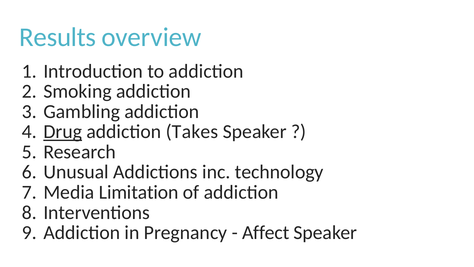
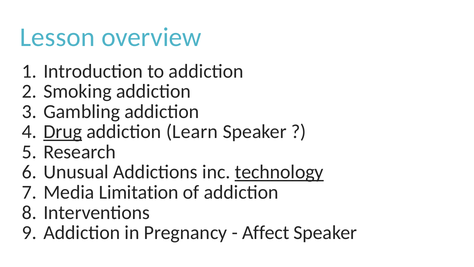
Results: Results -> Lesson
Takes: Takes -> Learn
technology underline: none -> present
